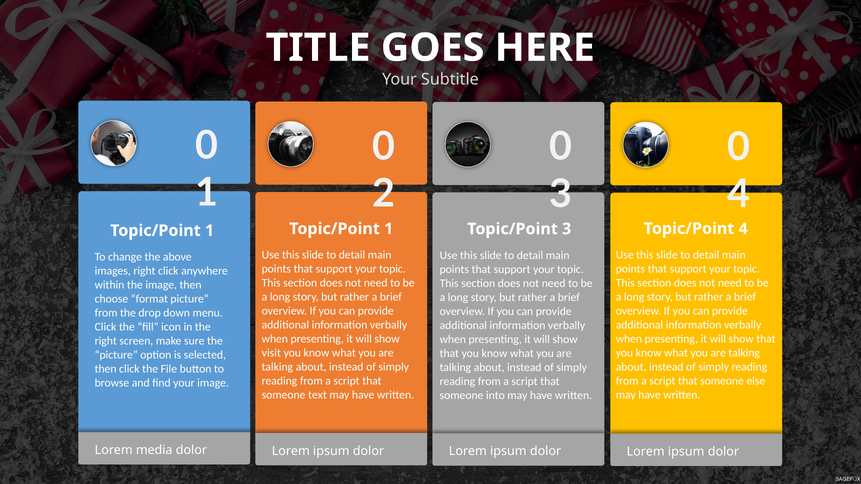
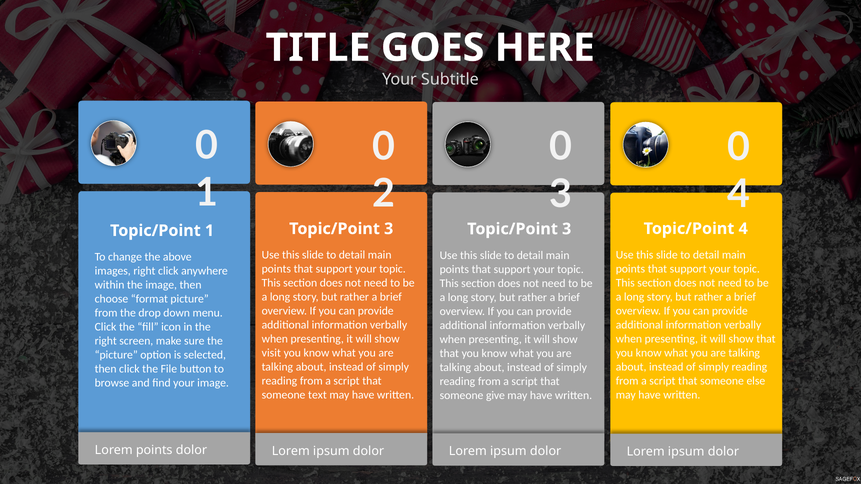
1 at (389, 229): 1 -> 3
into: into -> give
Lorem media: media -> points
